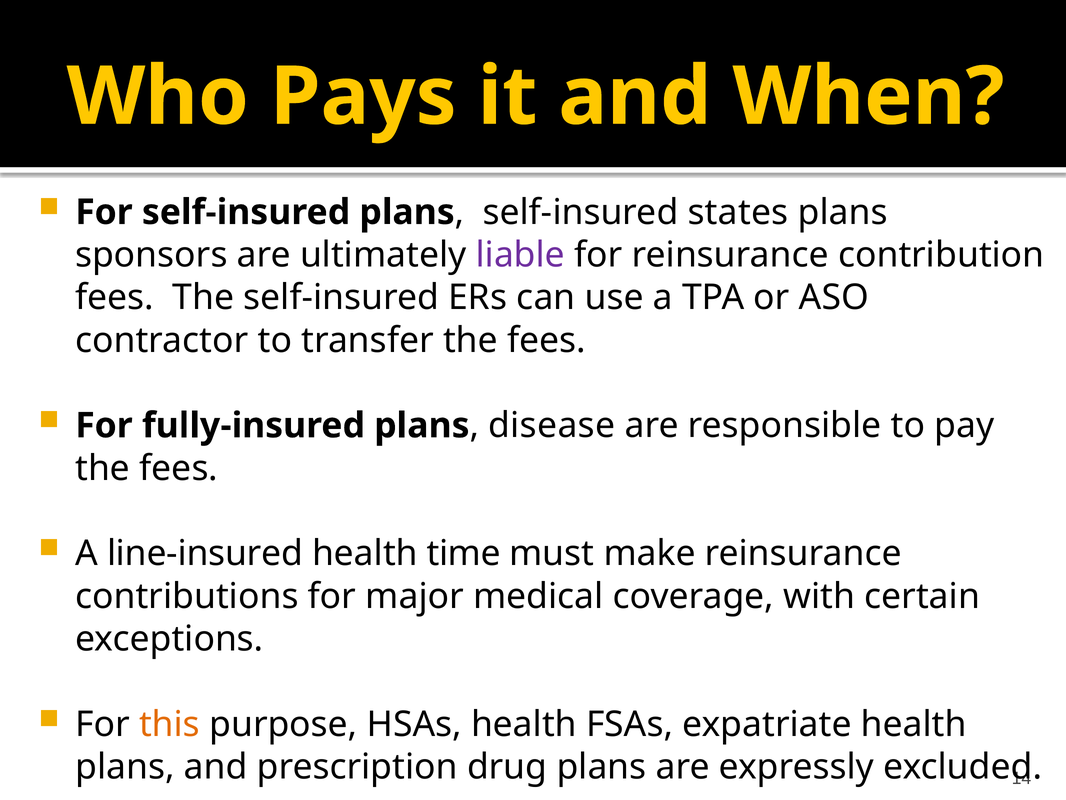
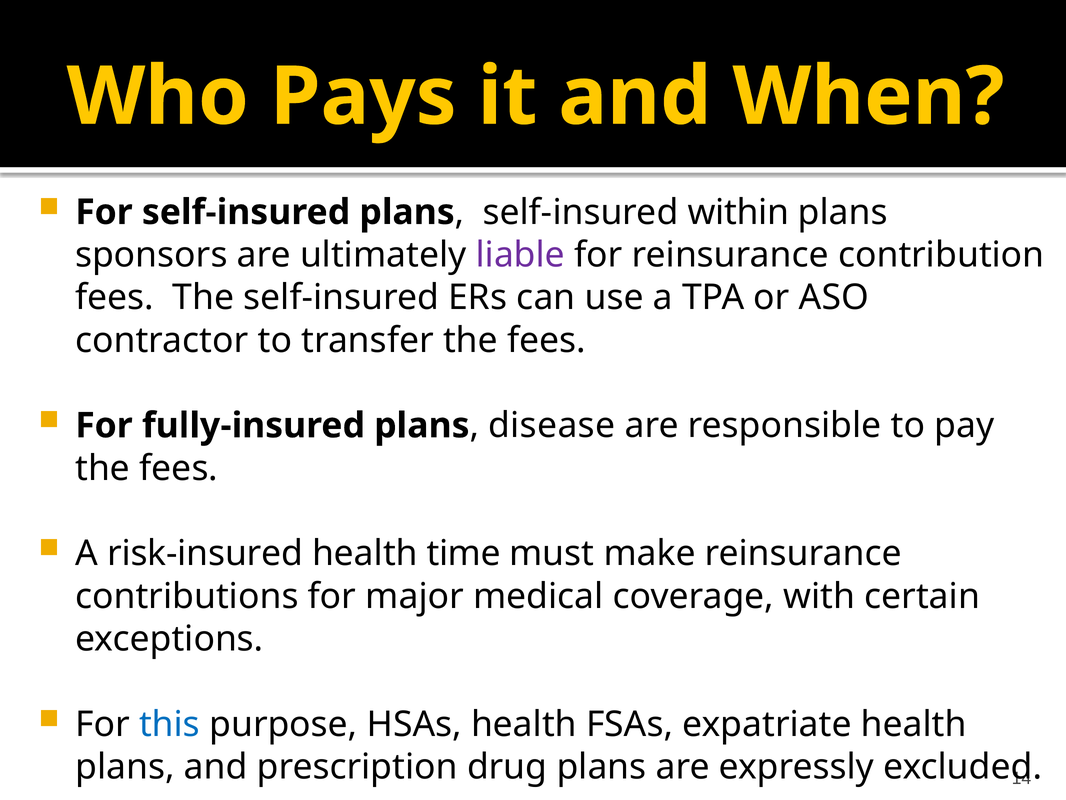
states: states -> within
line-insured: line-insured -> risk-insured
this colour: orange -> blue
